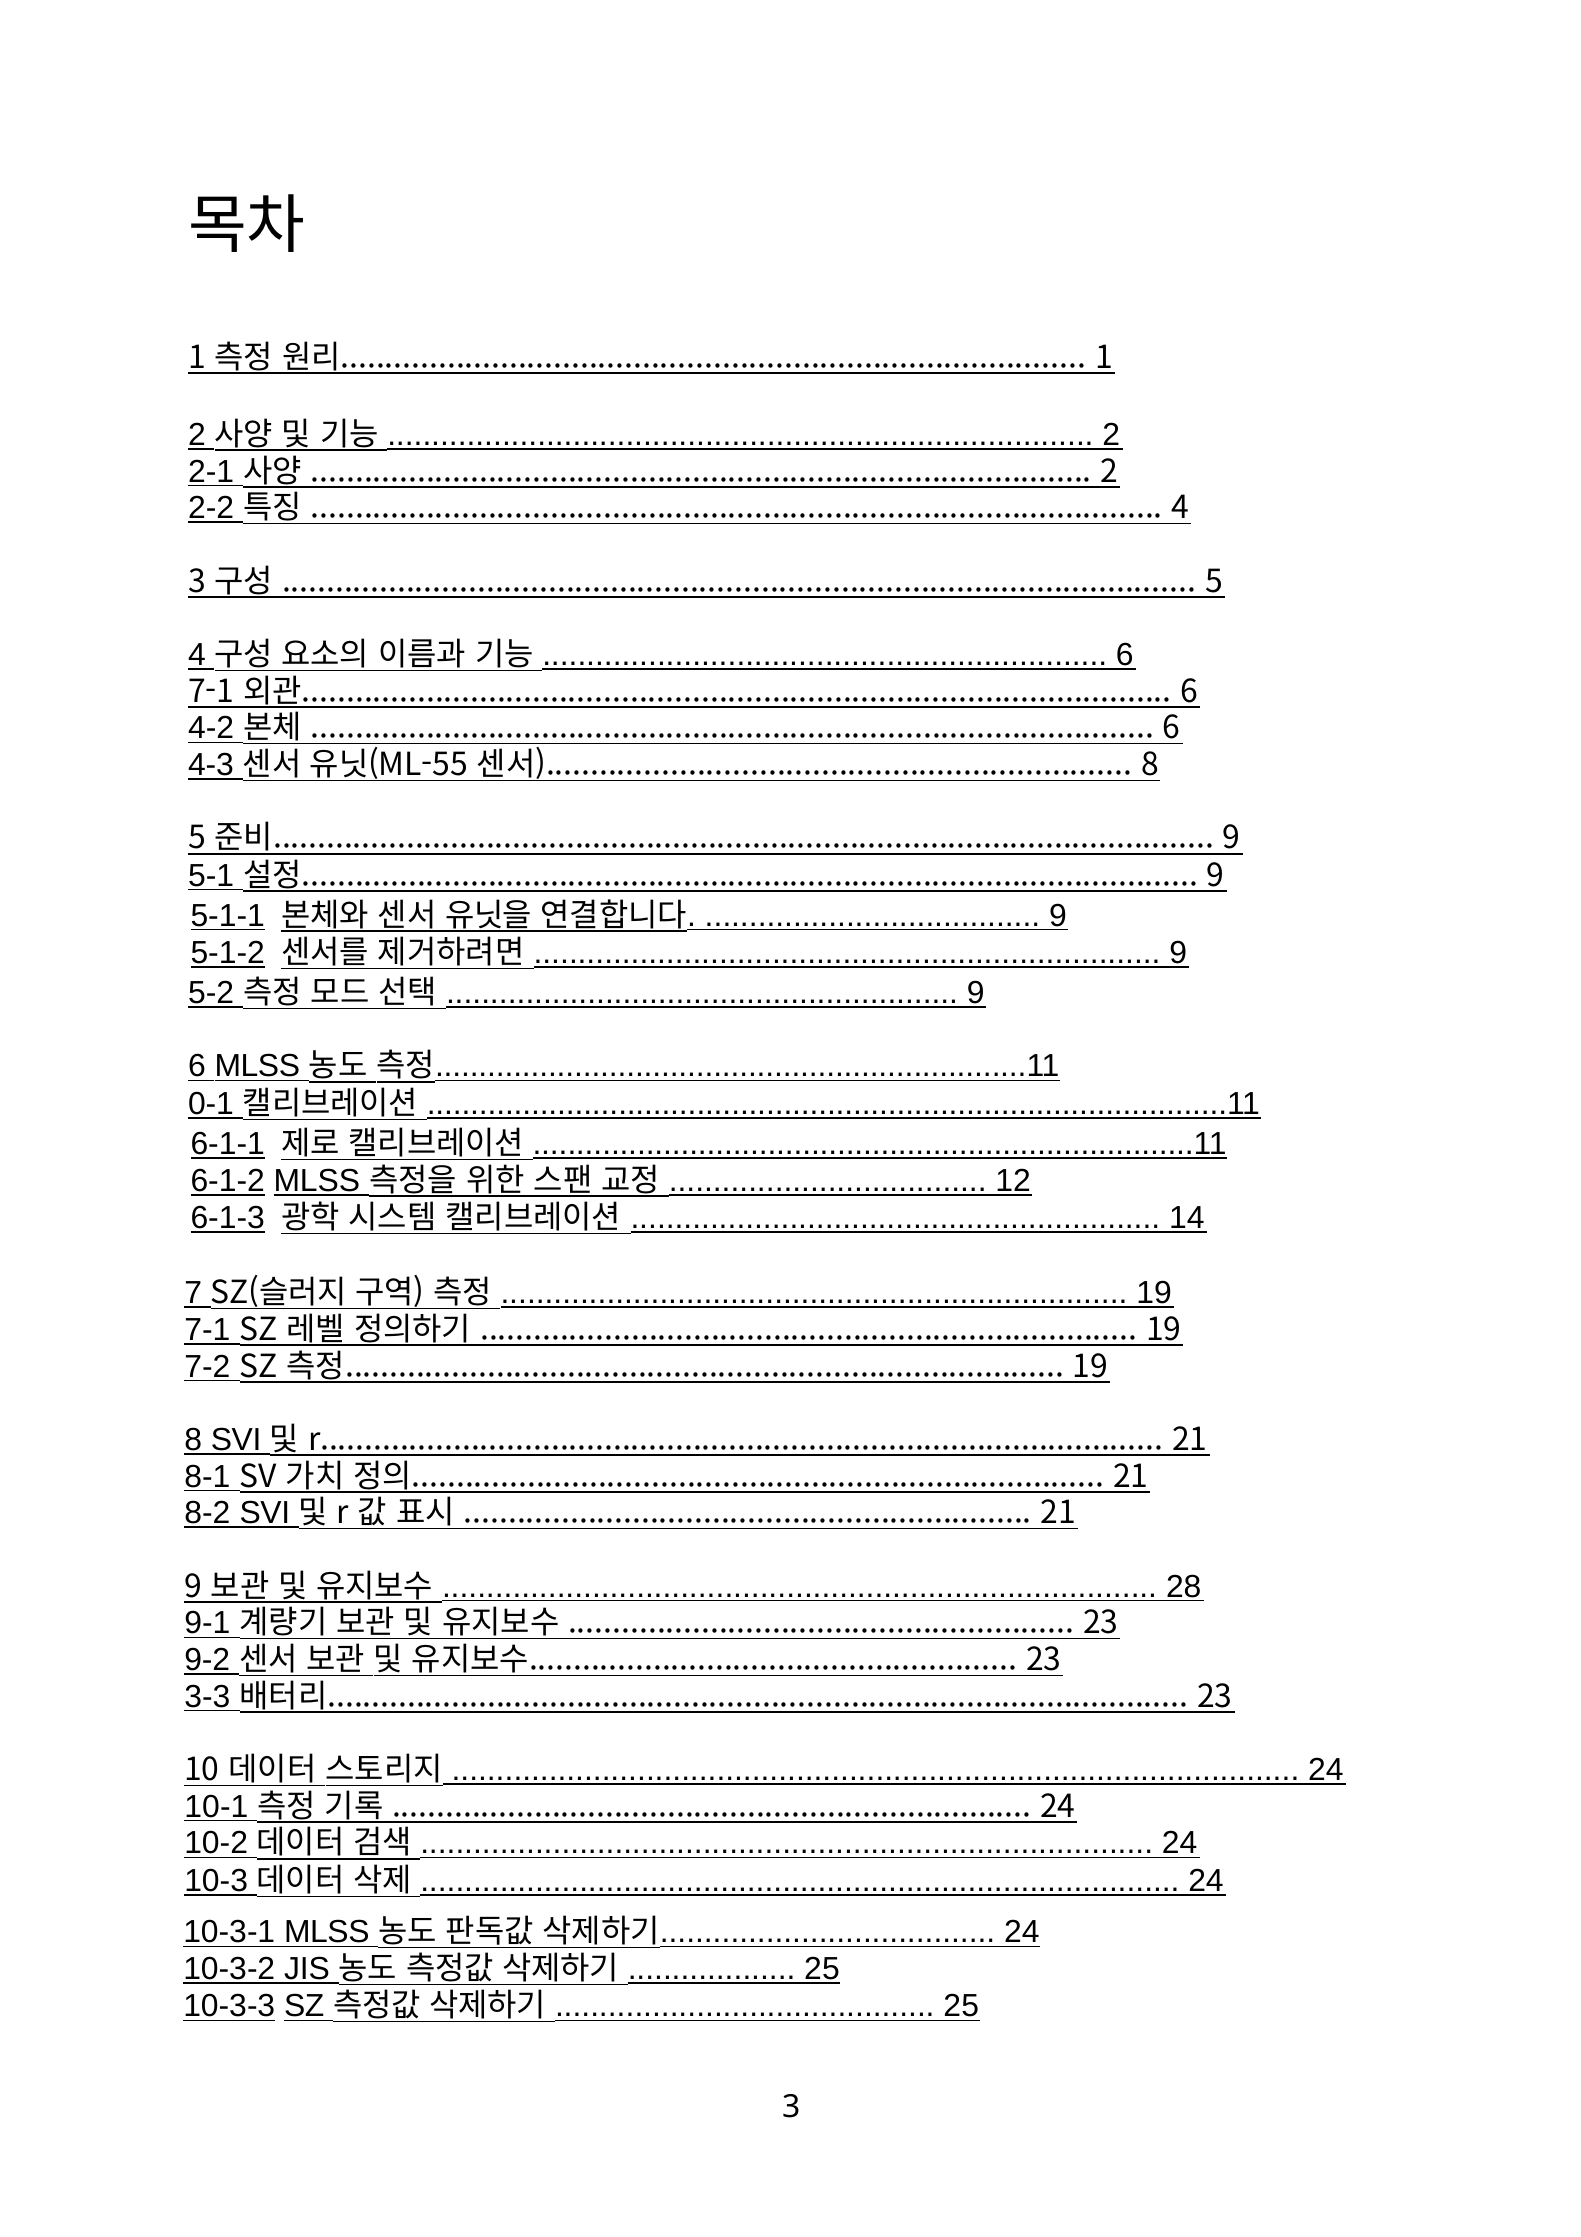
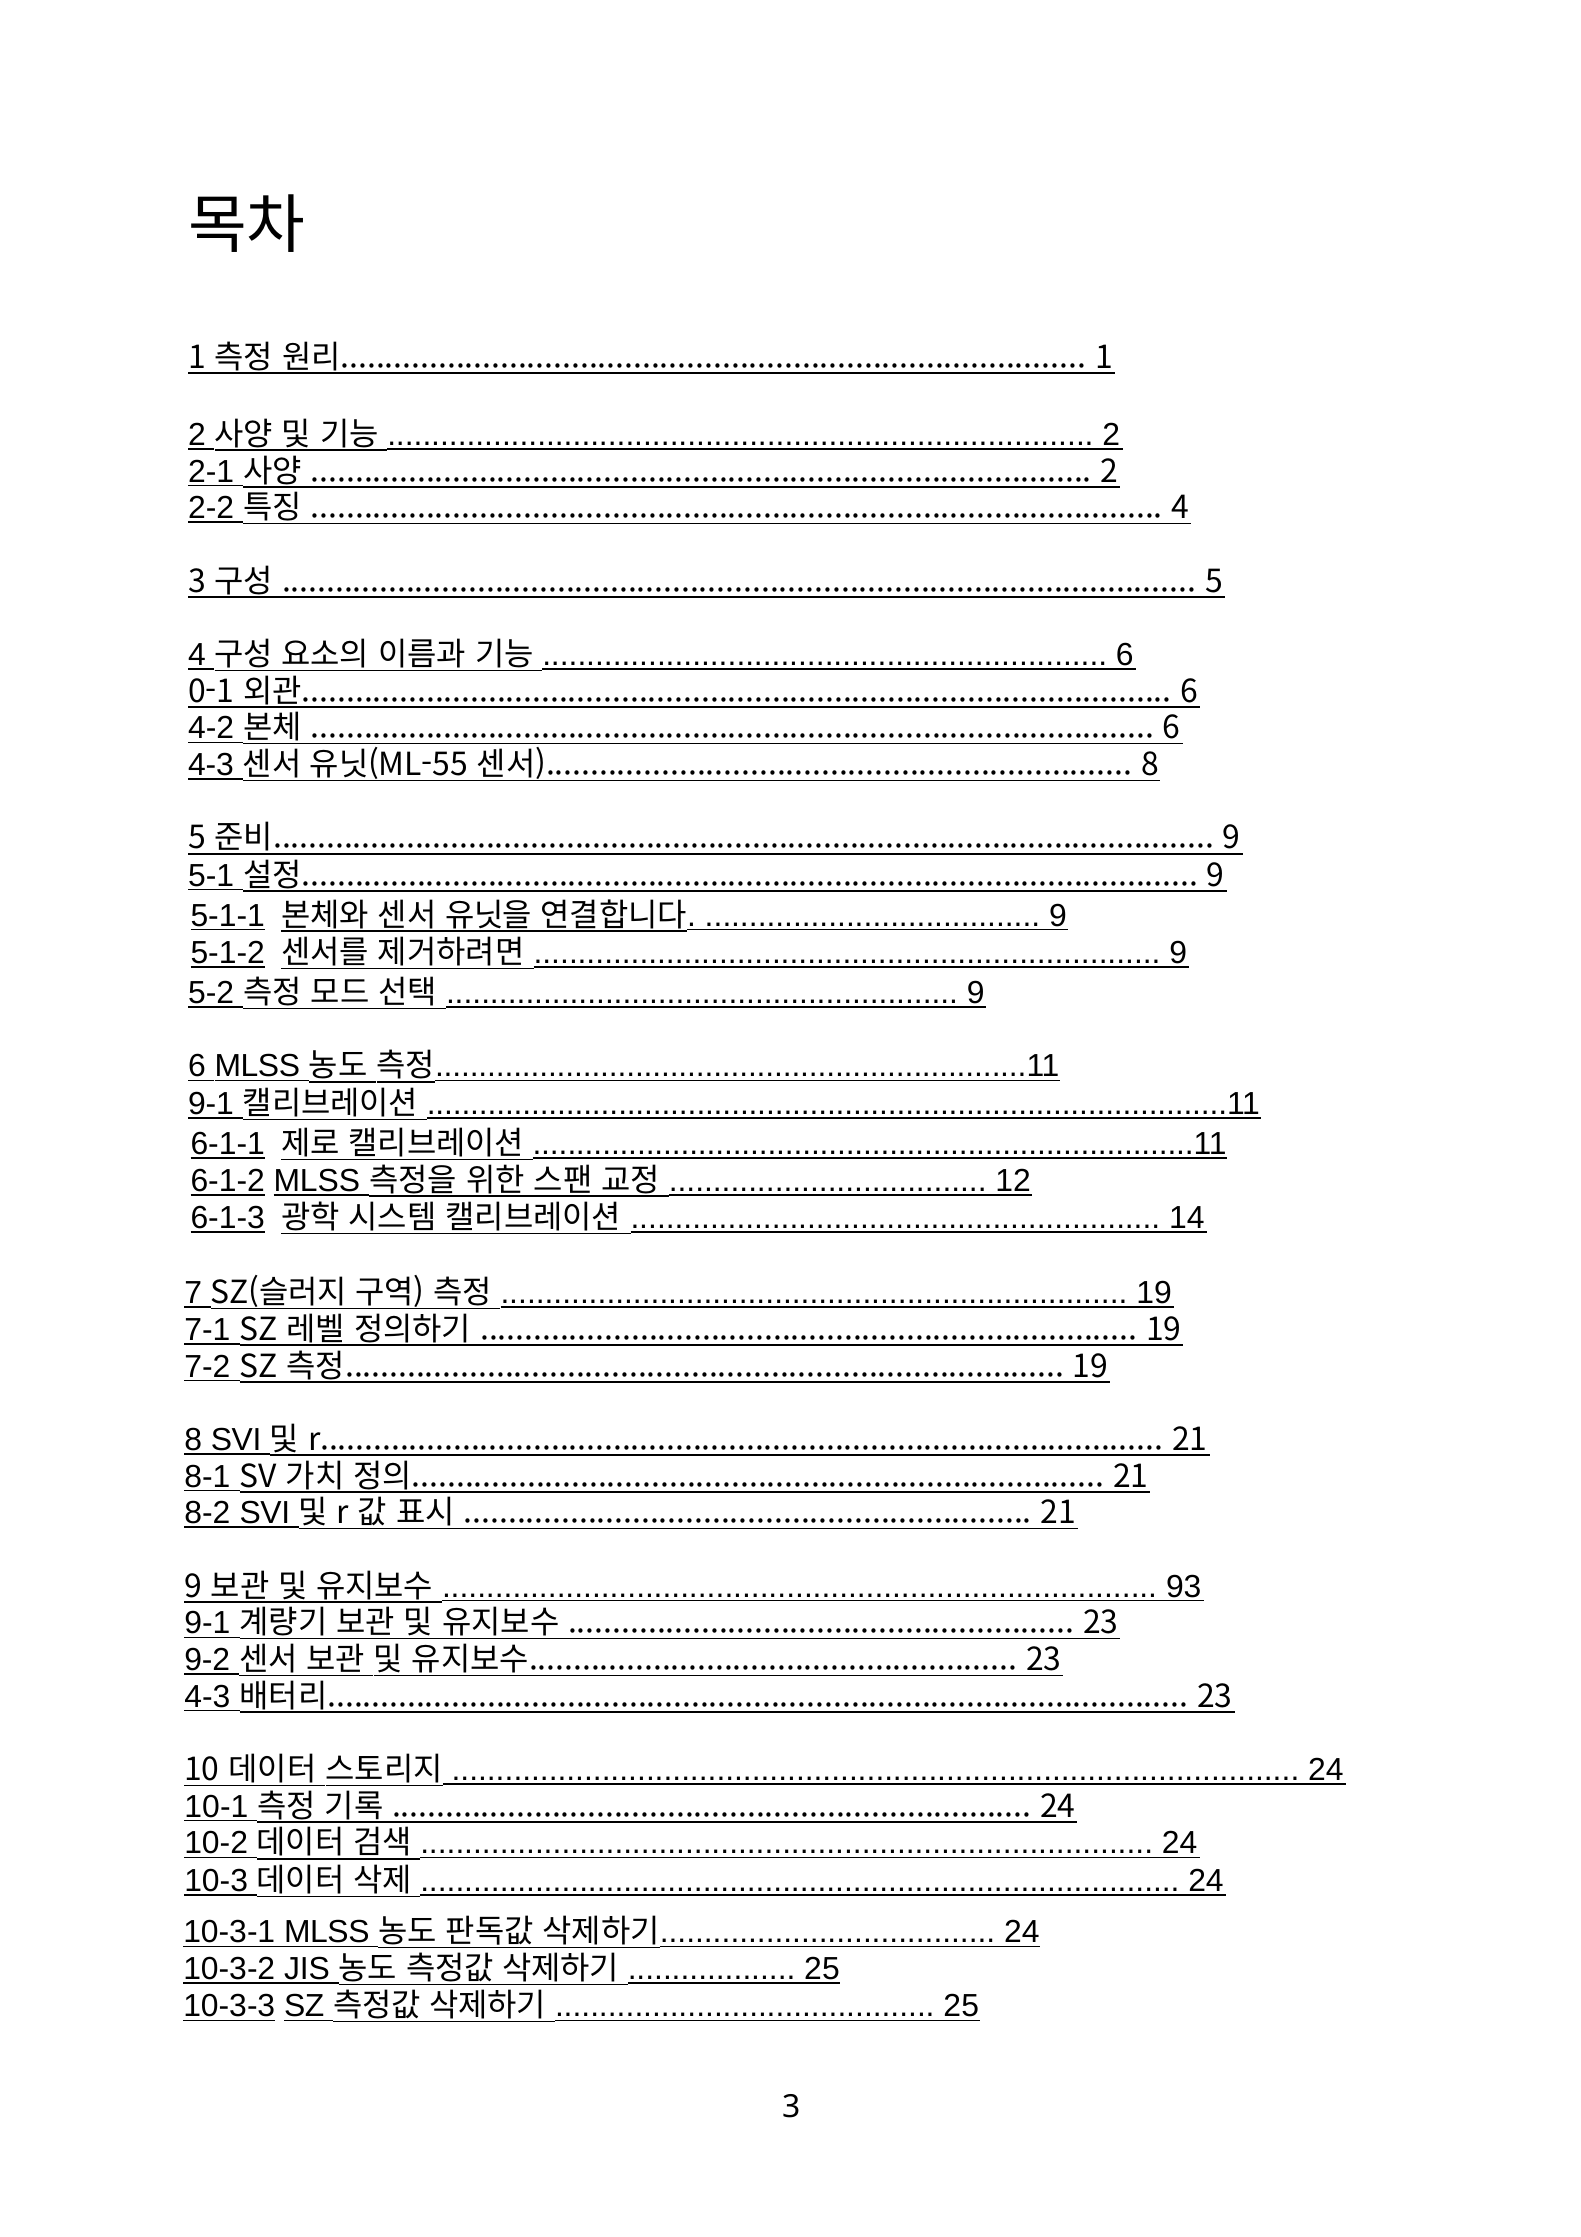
7-1 at (211, 692): 7-1 -> 0-1
0-1 at (211, 1104): 0-1 -> 9-1
28: 28 -> 93
3-3 at (207, 1697): 3-3 -> 4-3
